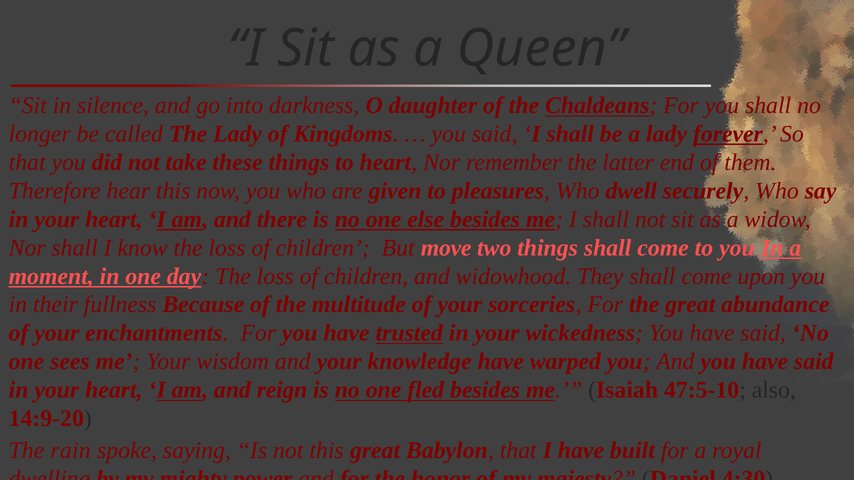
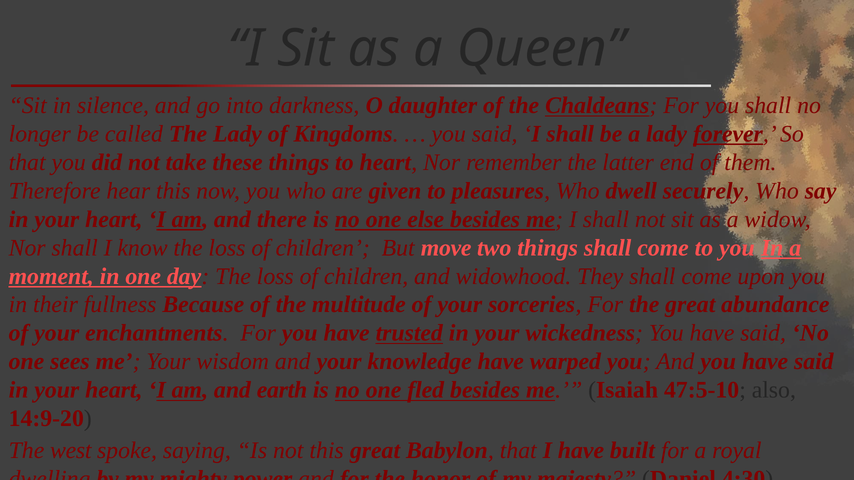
reign: reign -> earth
rain: rain -> west
